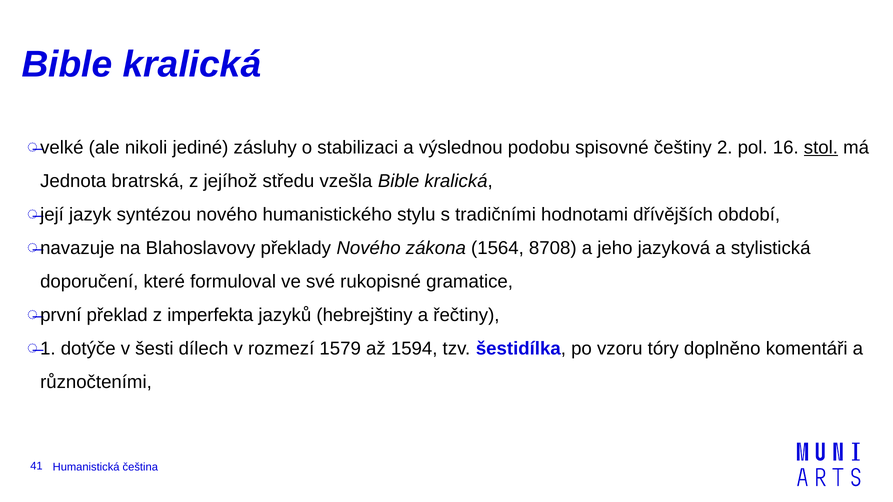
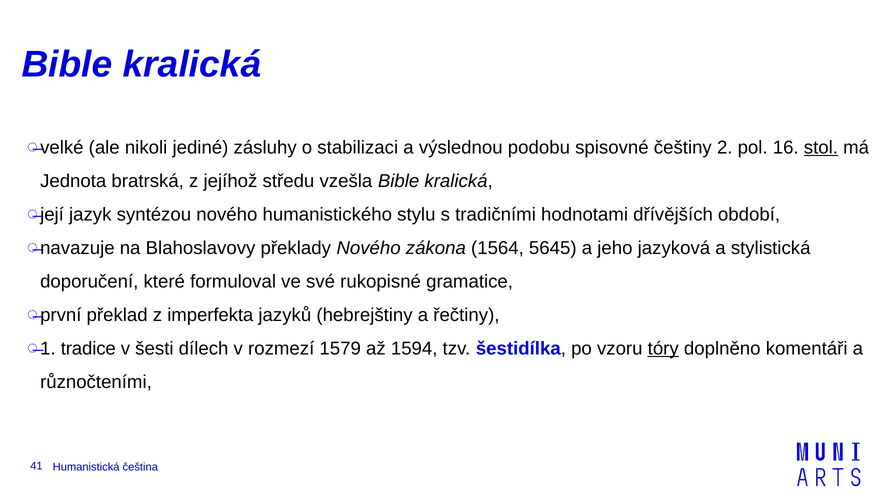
8708: 8708 -> 5645
dotýče: dotýče -> tradice
tóry underline: none -> present
